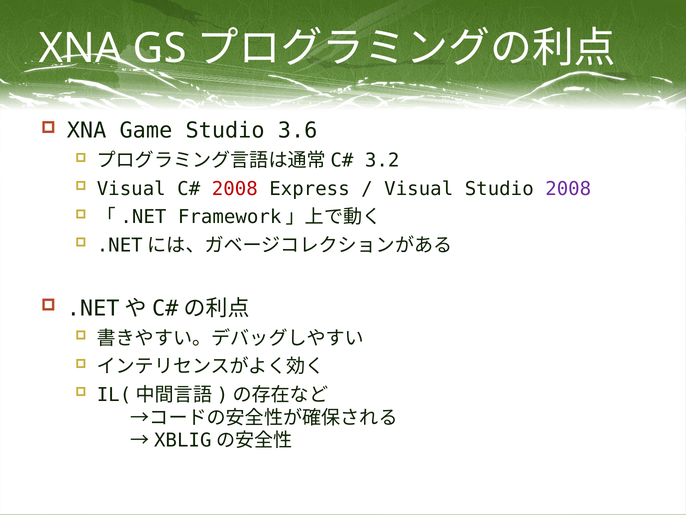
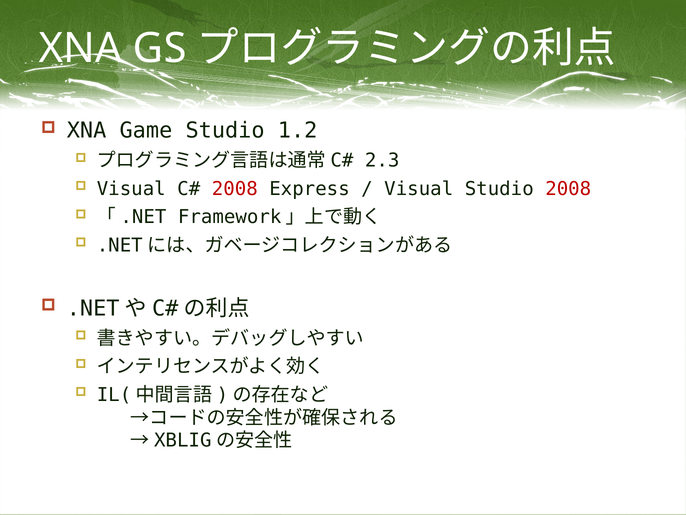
3.6: 3.6 -> 1.2
3.2: 3.2 -> 2.3
2008 at (568, 189) colour: purple -> red
